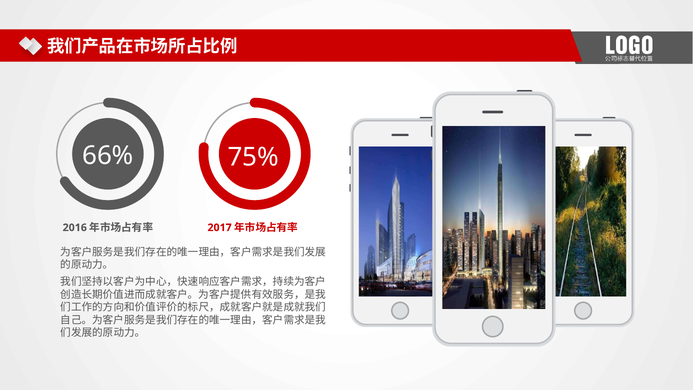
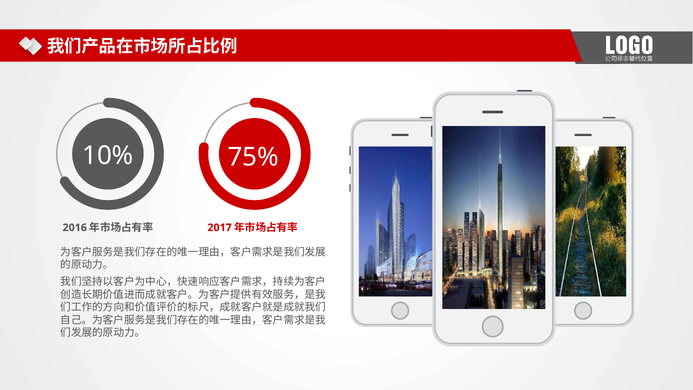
66%: 66% -> 10%
